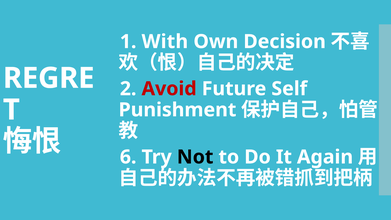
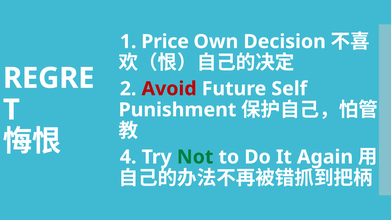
With: With -> Price
6: 6 -> 4
Not colour: black -> green
